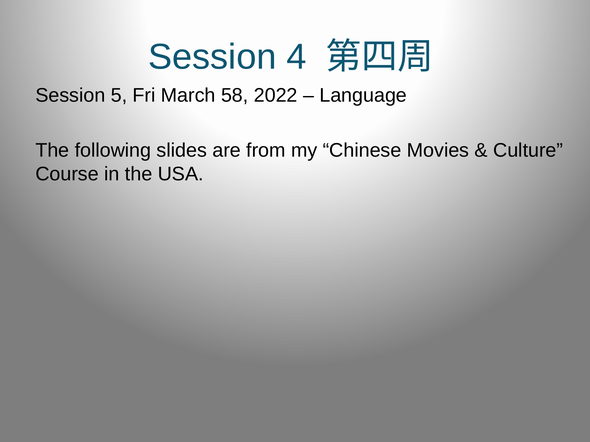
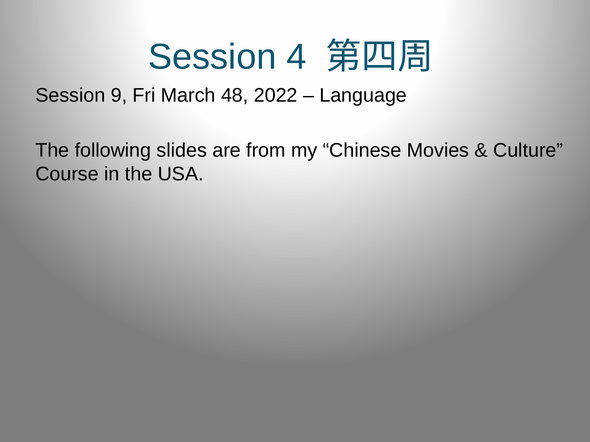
5: 5 -> 9
58: 58 -> 48
